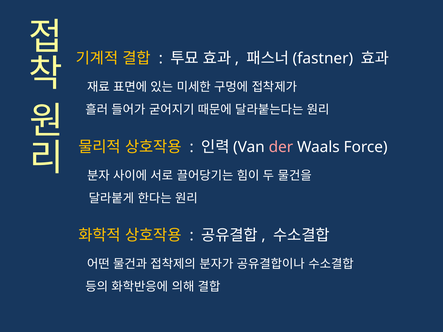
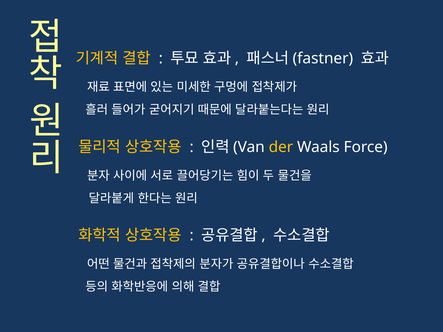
der colour: pink -> yellow
